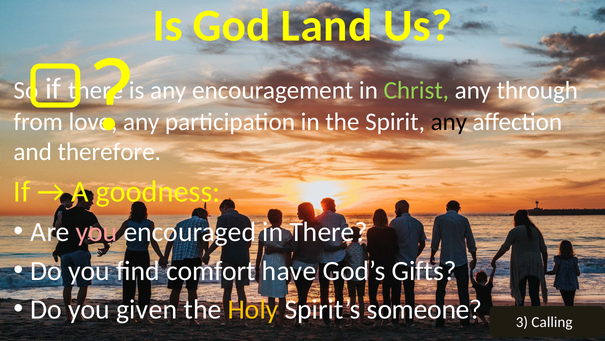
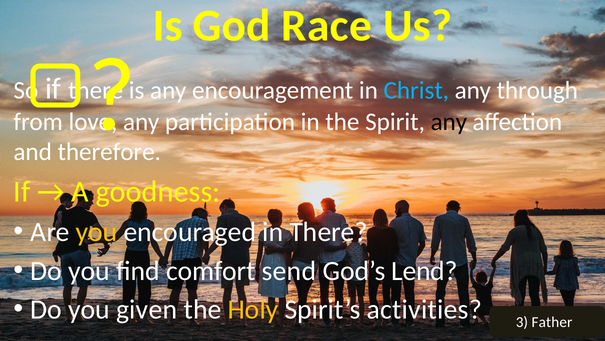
Land: Land -> Race
Christ colour: light green -> light blue
you at (97, 231) colour: pink -> yellow
have: have -> send
Gifts: Gifts -> Lend
someone: someone -> activities
Calling: Calling -> Father
